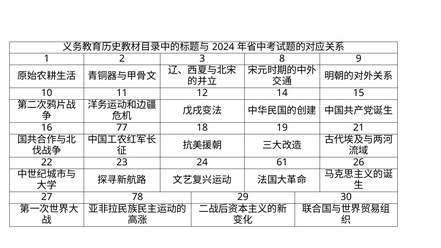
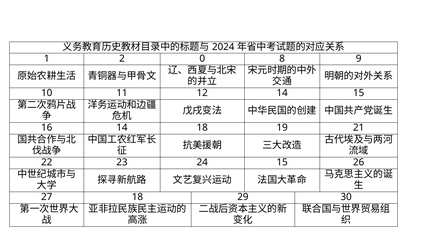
3: 3 -> 0
16 77: 77 -> 14
24 61: 61 -> 15
27 78: 78 -> 18
